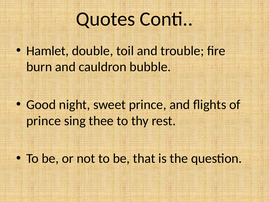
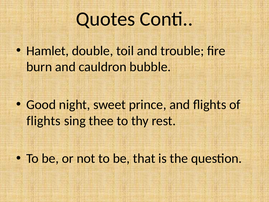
prince at (44, 121): prince -> flights
